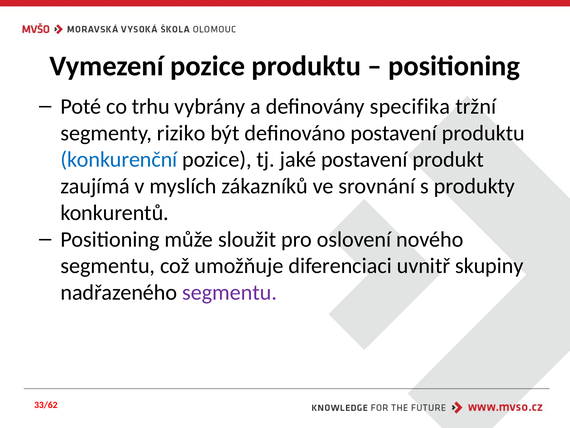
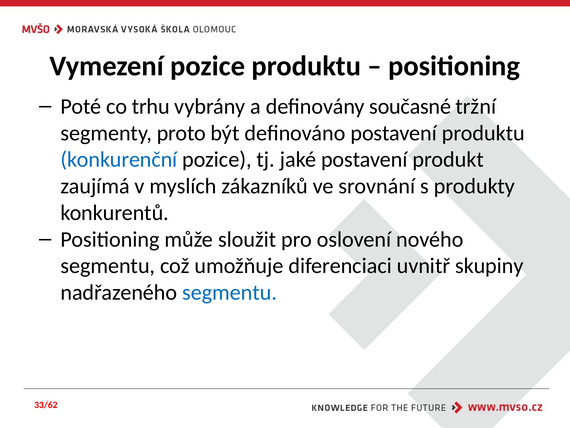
specifika: specifika -> současné
riziko: riziko -> proto
segmentu at (230, 292) colour: purple -> blue
